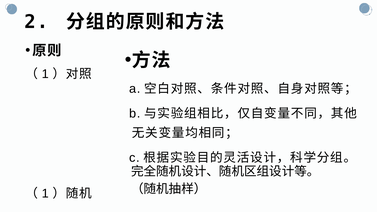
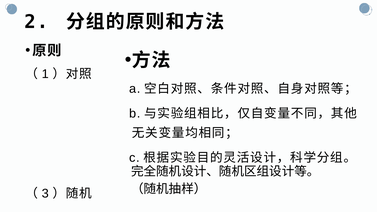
1 at (45, 194): 1 -> 3
